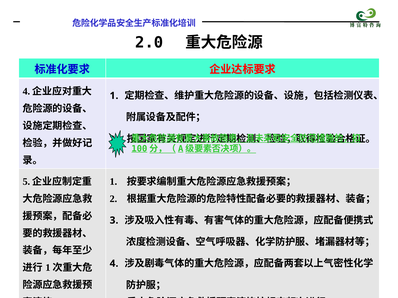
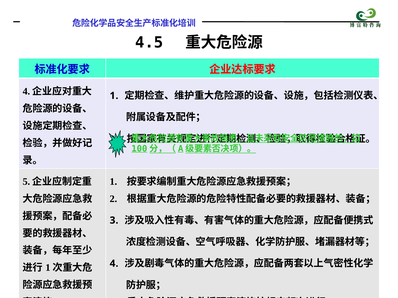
2.0: 2.0 -> 4.5
